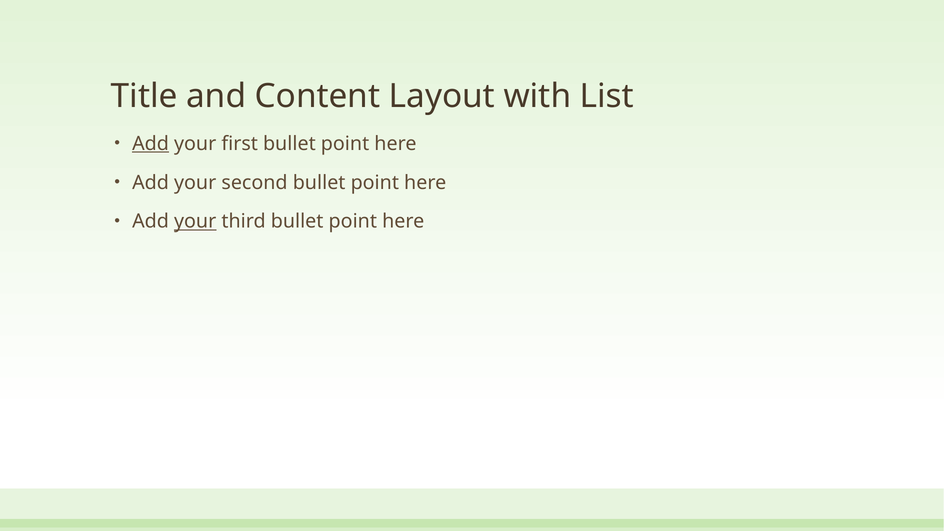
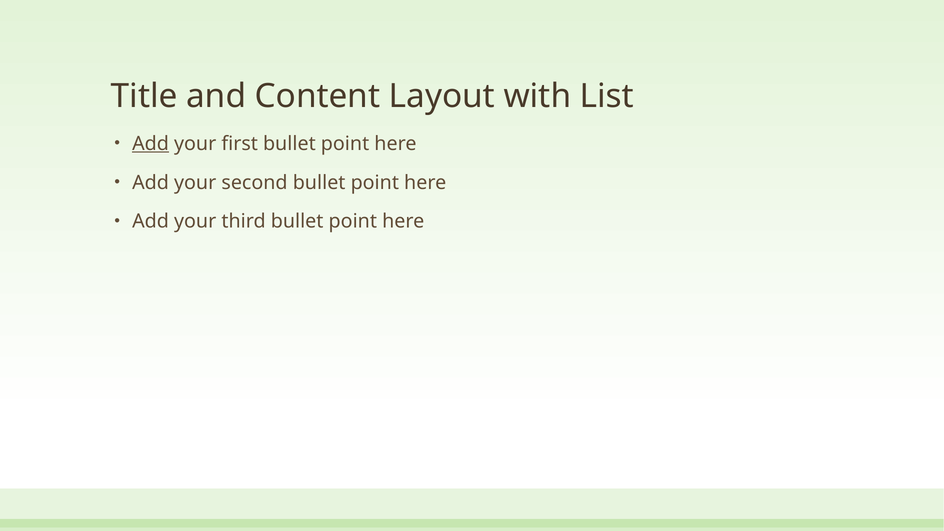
your at (195, 221) underline: present -> none
